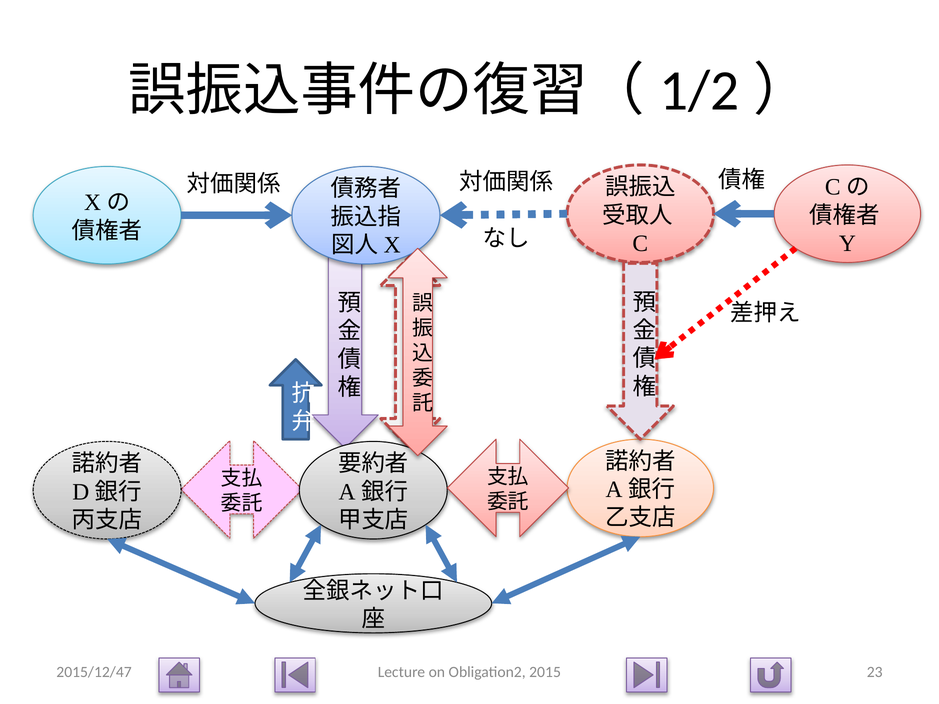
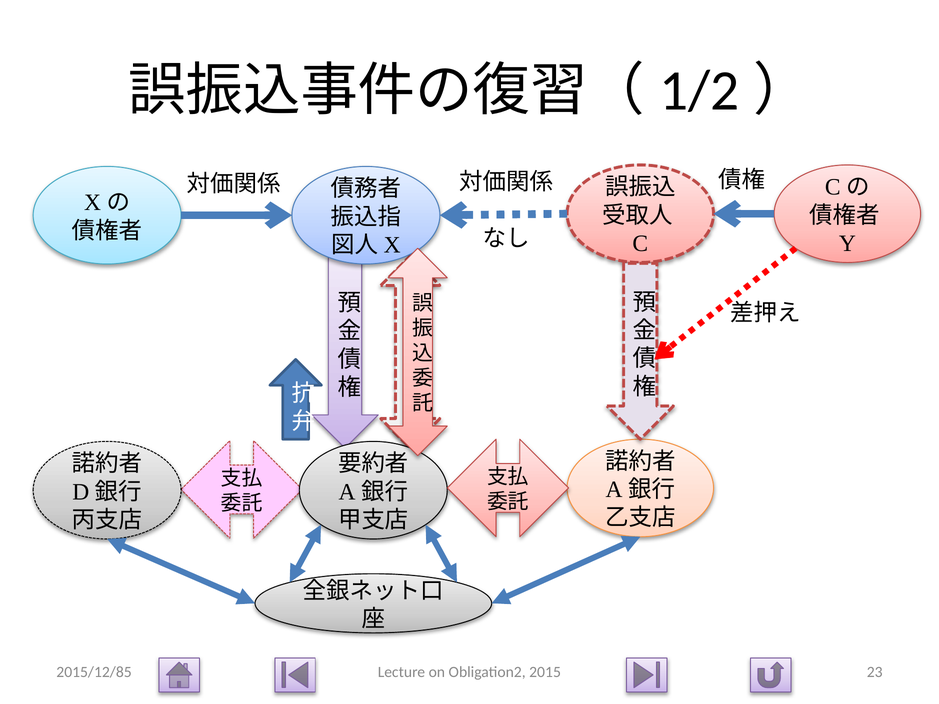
2015/12/47: 2015/12/47 -> 2015/12/85
